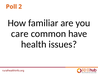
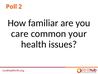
have: have -> your
